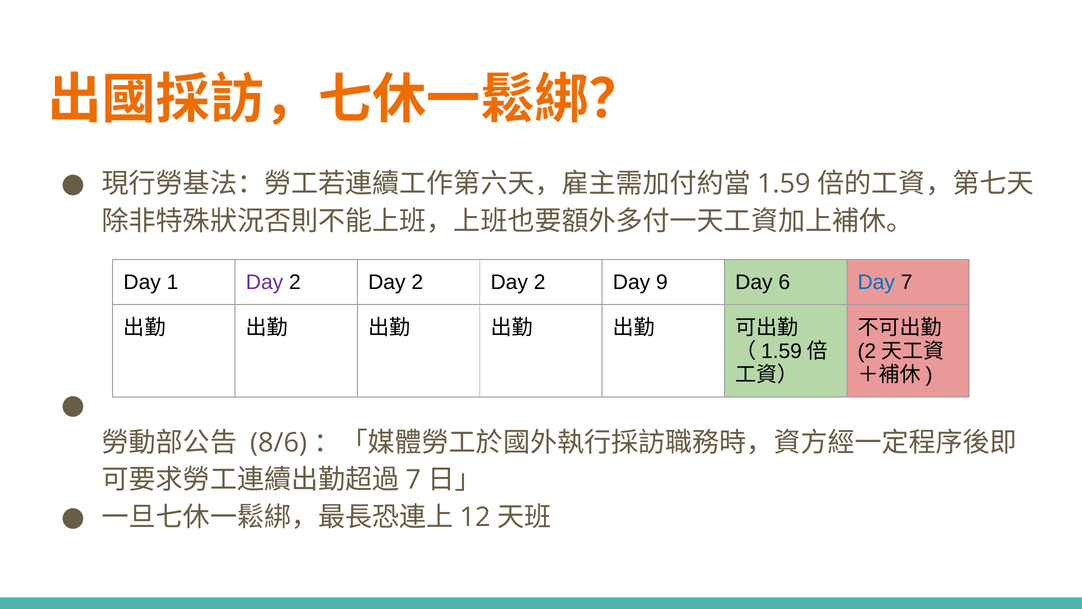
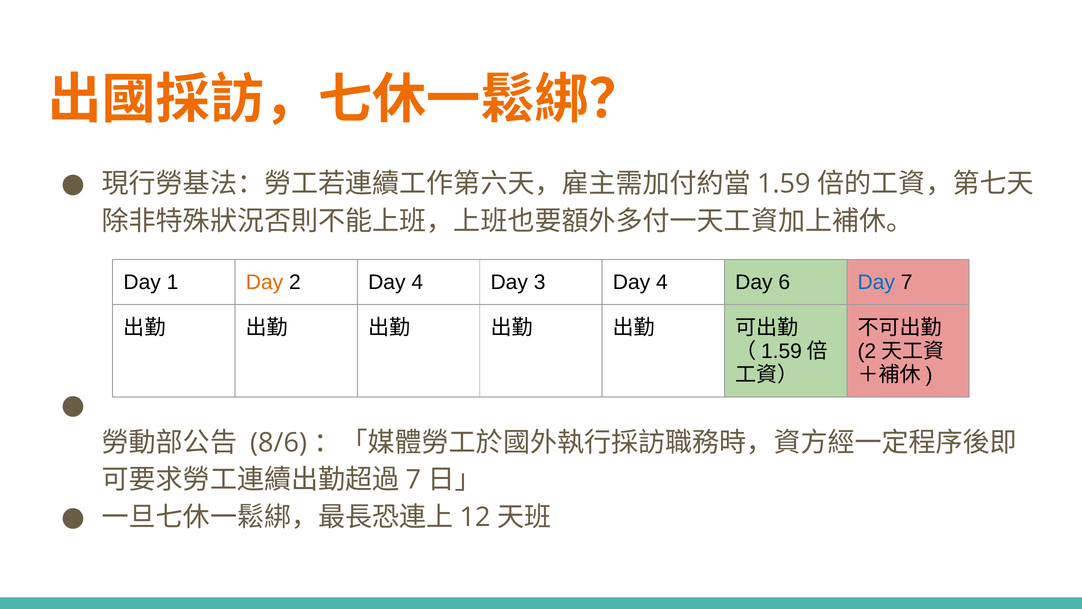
Day at (265, 282) colour: purple -> orange
2 at (417, 282): 2 -> 4
2 at (540, 282): 2 -> 3
9 at (662, 282): 9 -> 4
